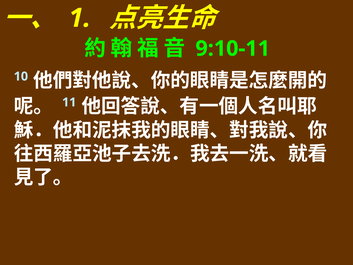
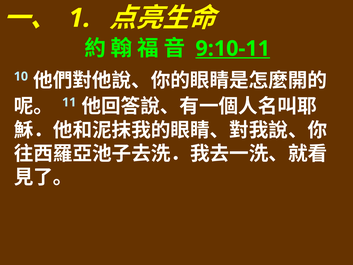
9:10-11 underline: none -> present
